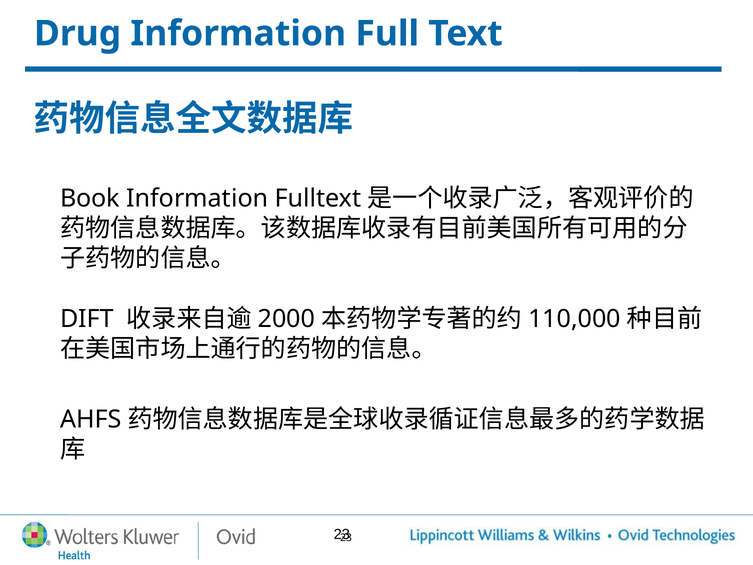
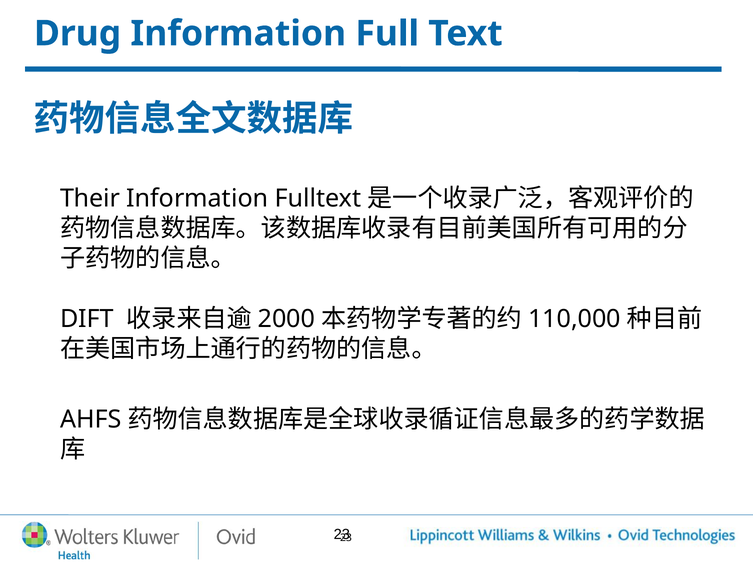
Book: Book -> Their
